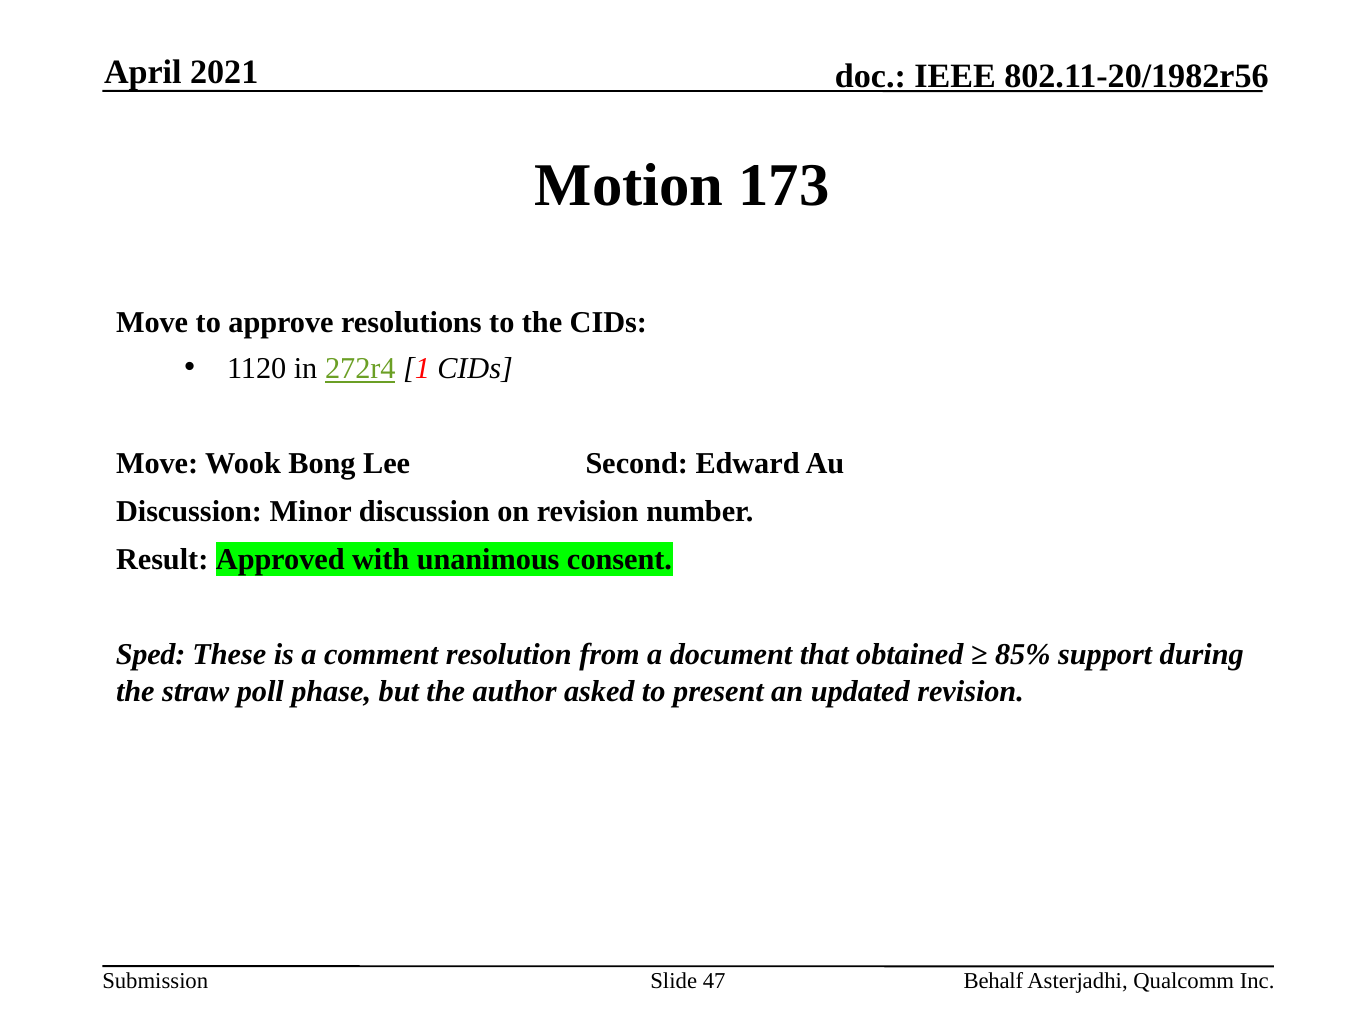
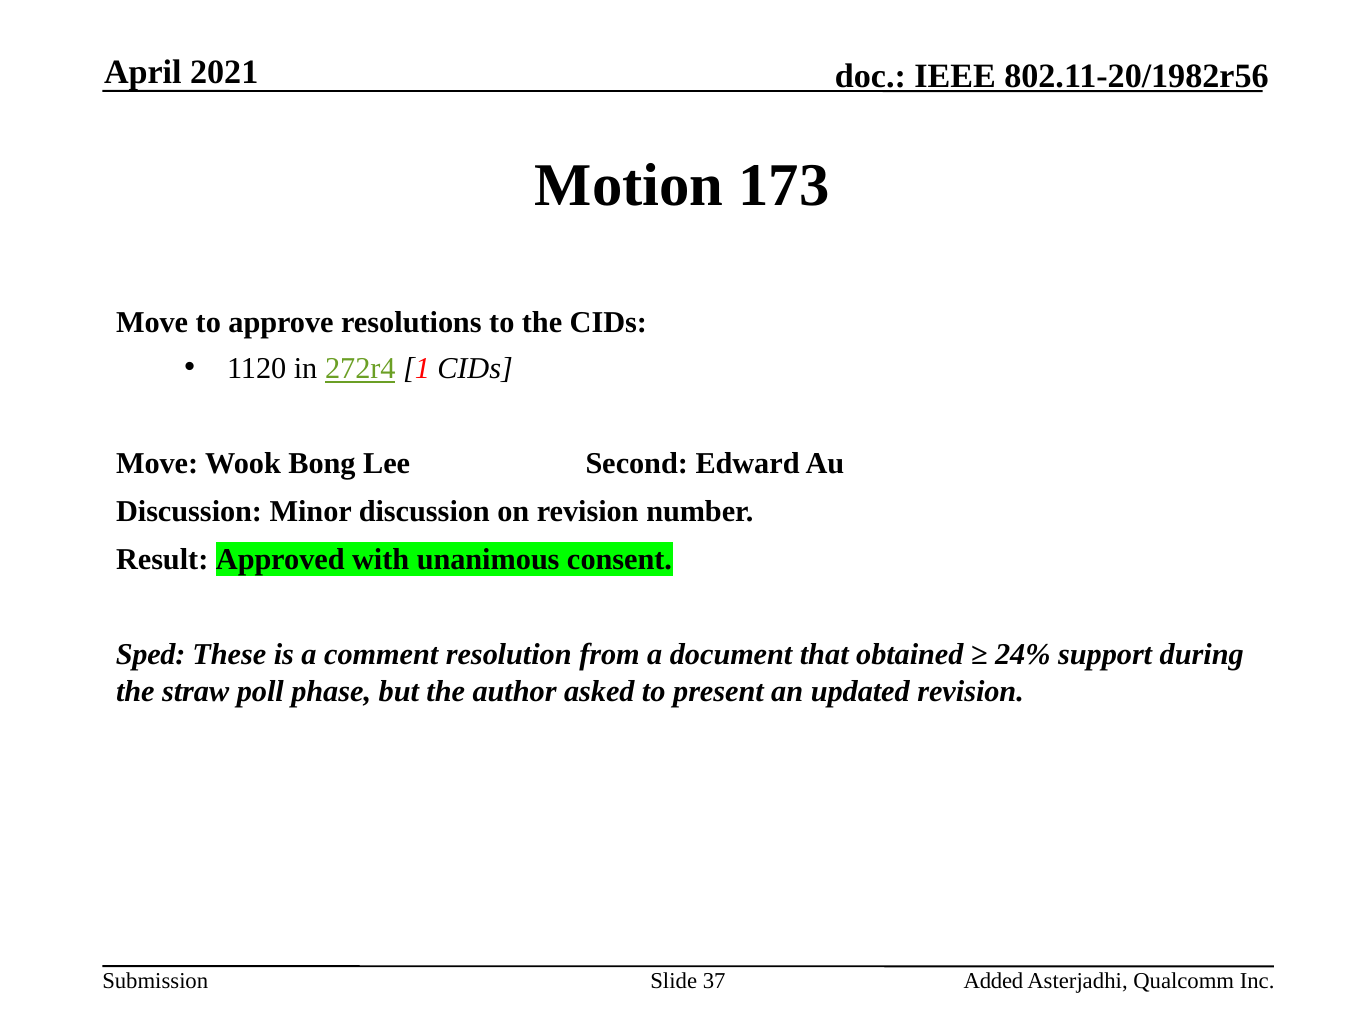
85%: 85% -> 24%
47: 47 -> 37
Behalf: Behalf -> Added
